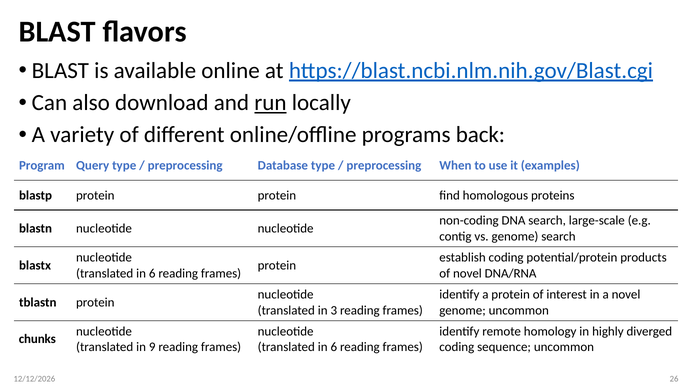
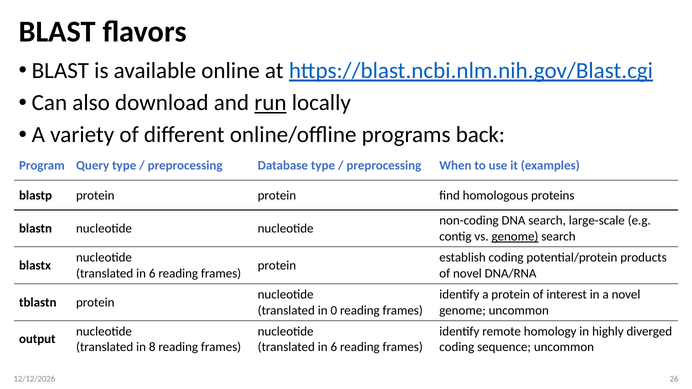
genome at (515, 237) underline: none -> present
3: 3 -> 0
chunks: chunks -> output
9: 9 -> 8
